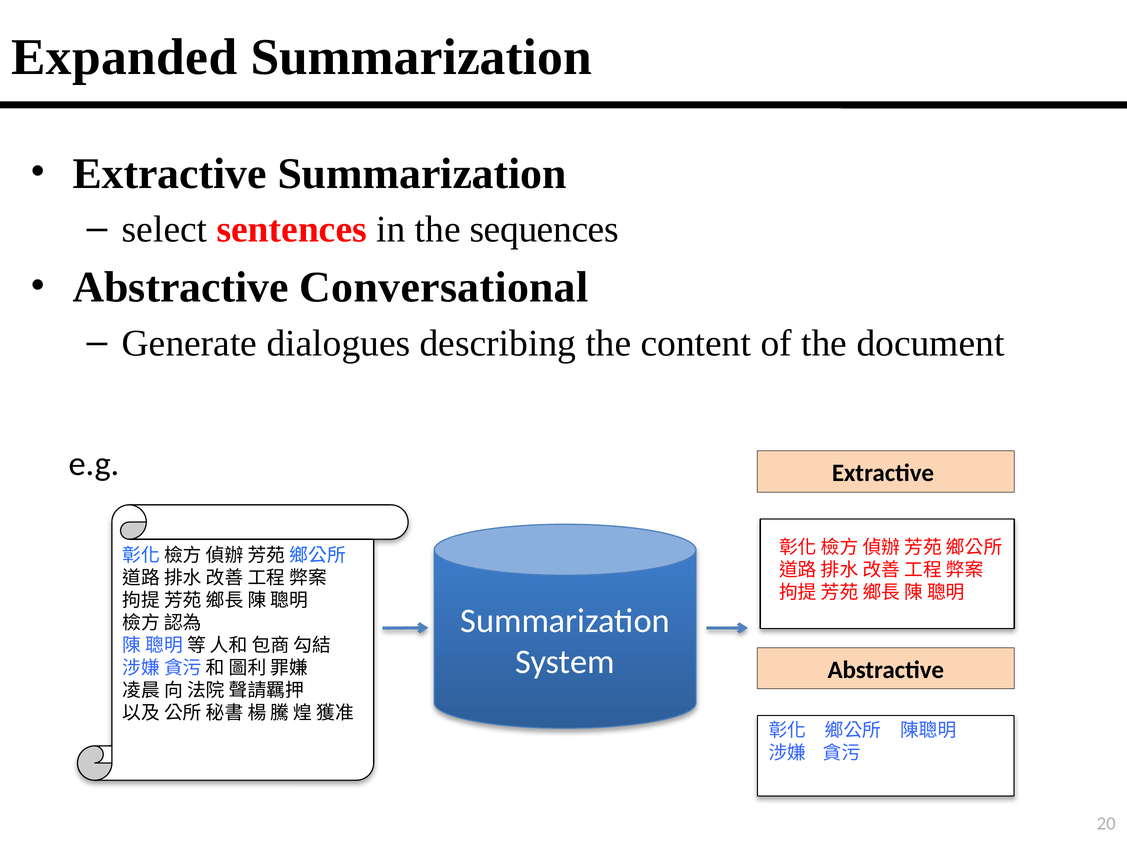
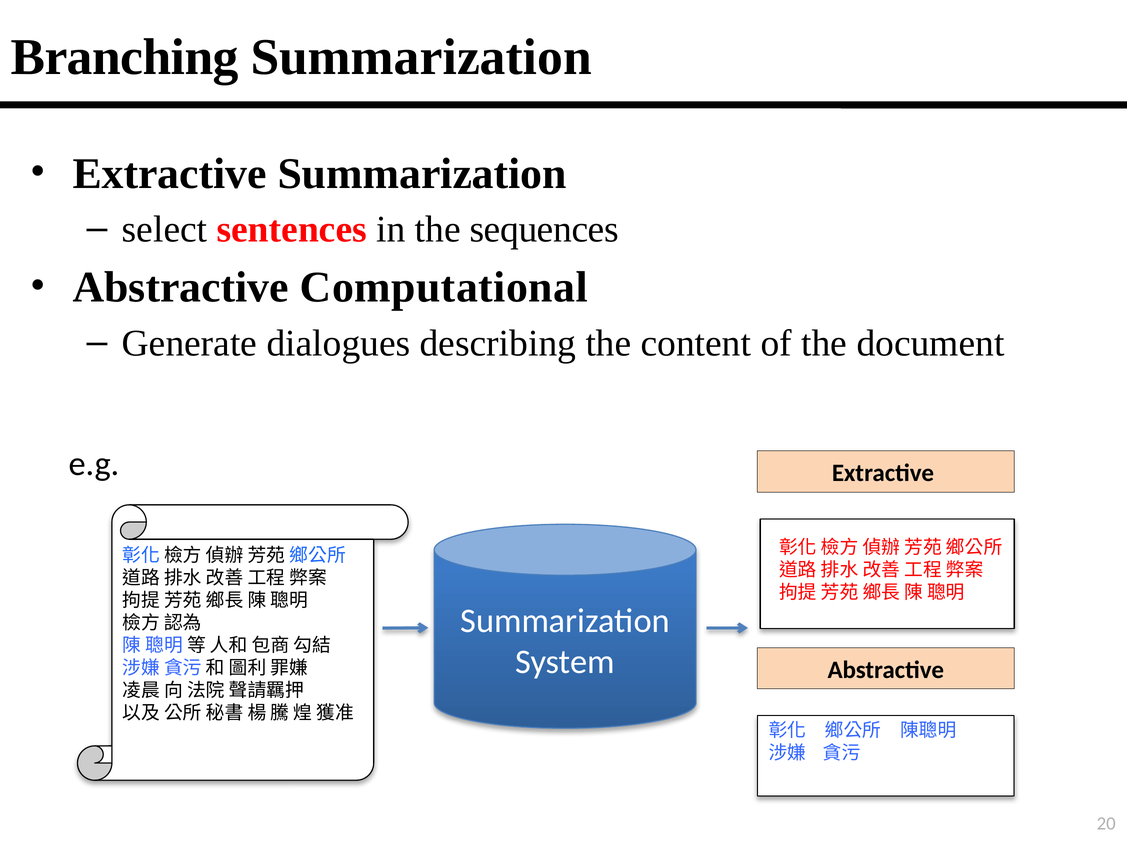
Expanded: Expanded -> Branching
Conversational: Conversational -> Computational
